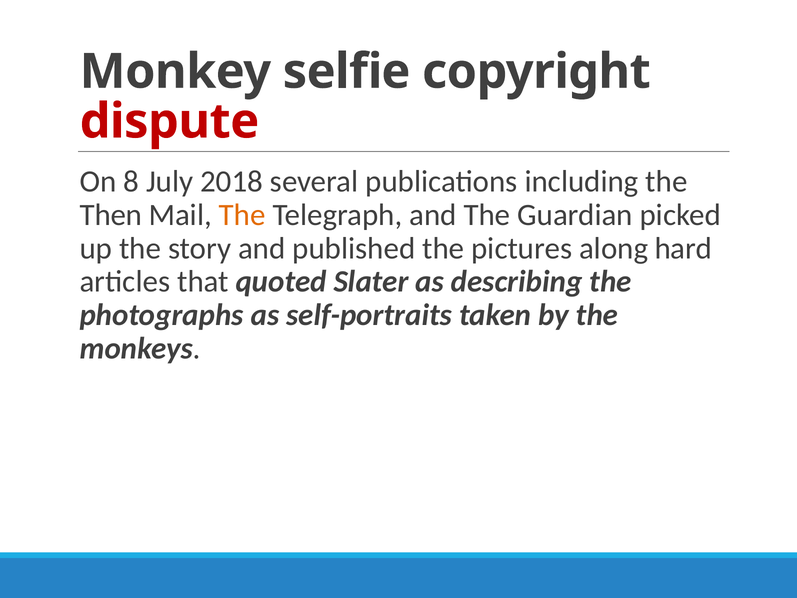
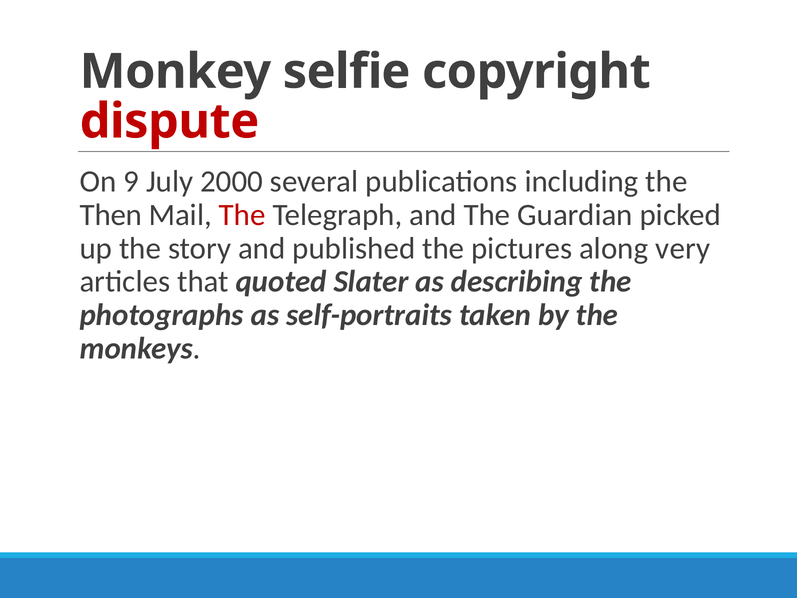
8: 8 -> 9
2018: 2018 -> 2000
The at (242, 215) colour: orange -> red
hard: hard -> very
